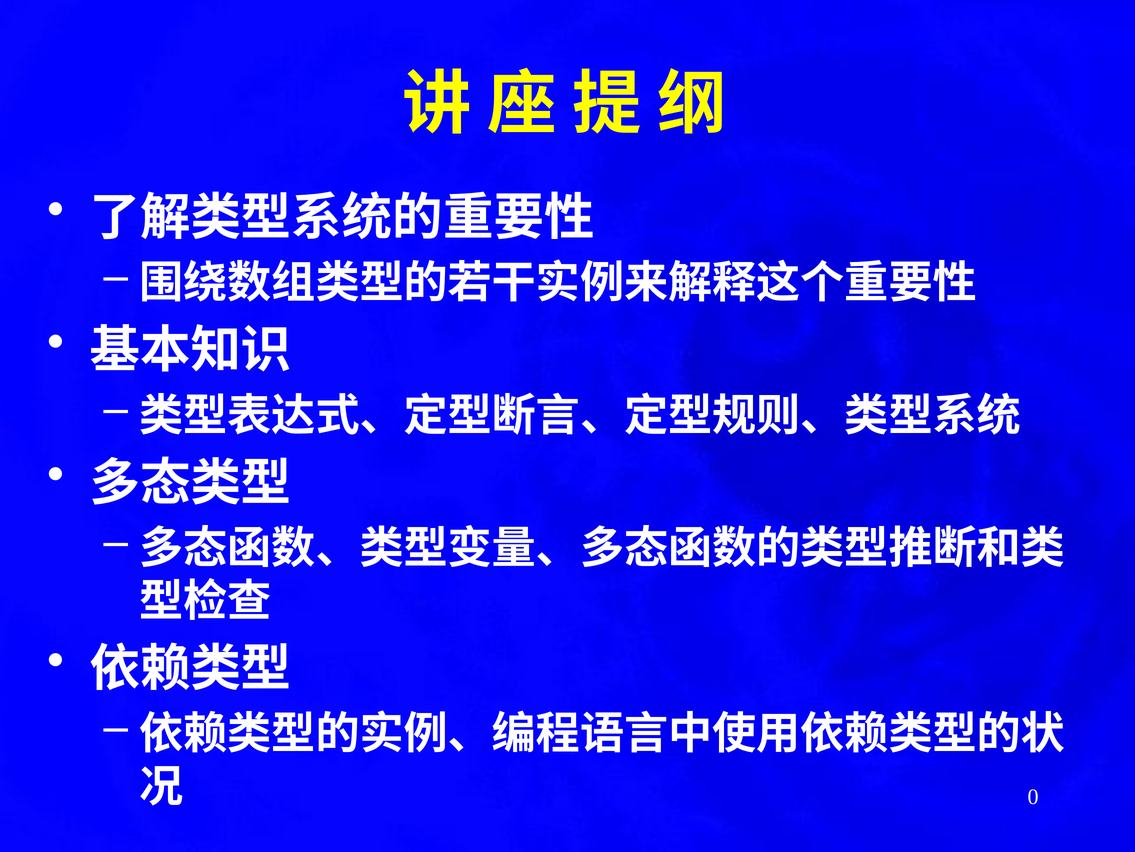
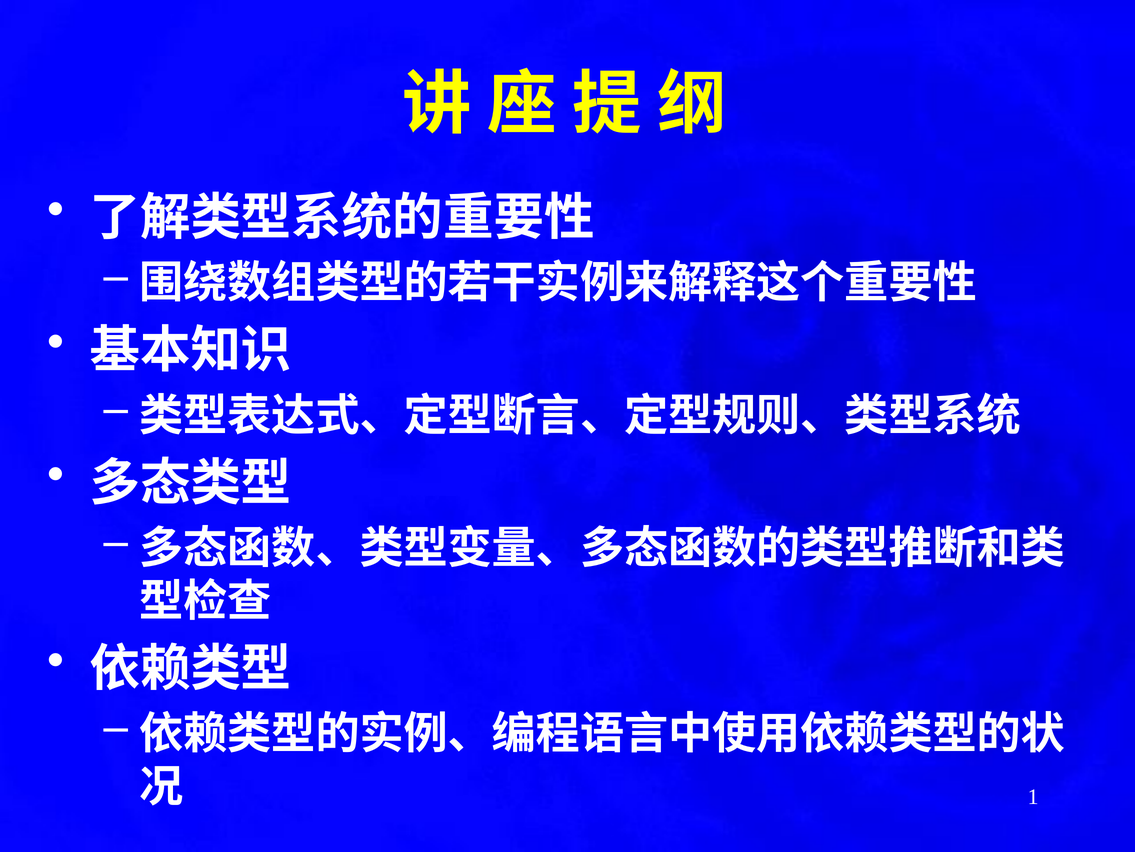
0: 0 -> 1
